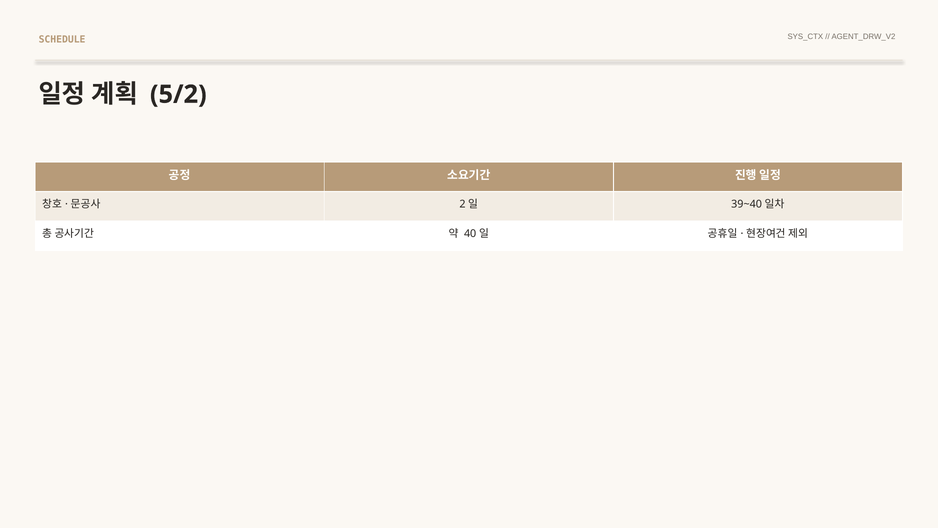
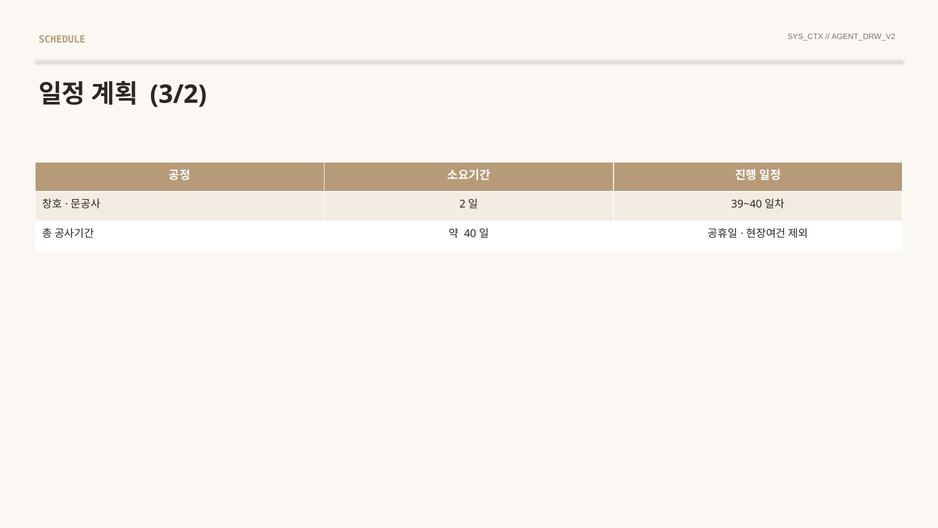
5/2: 5/2 -> 3/2
